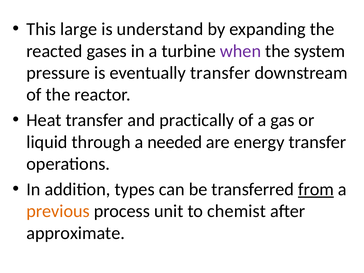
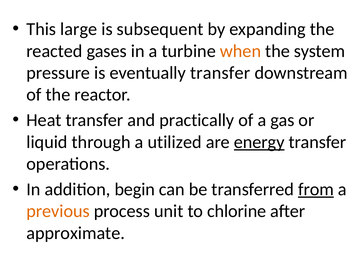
understand: understand -> subsequent
when colour: purple -> orange
needed: needed -> utilized
energy underline: none -> present
types: types -> begin
chemist: chemist -> chlorine
